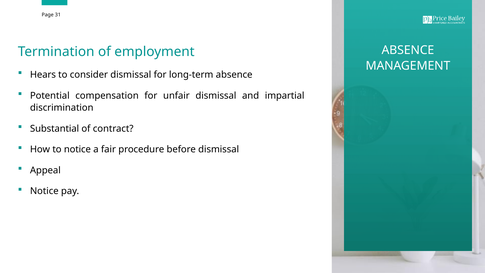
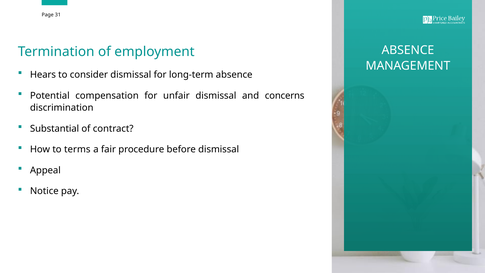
impartial: impartial -> concerns
to notice: notice -> terms
